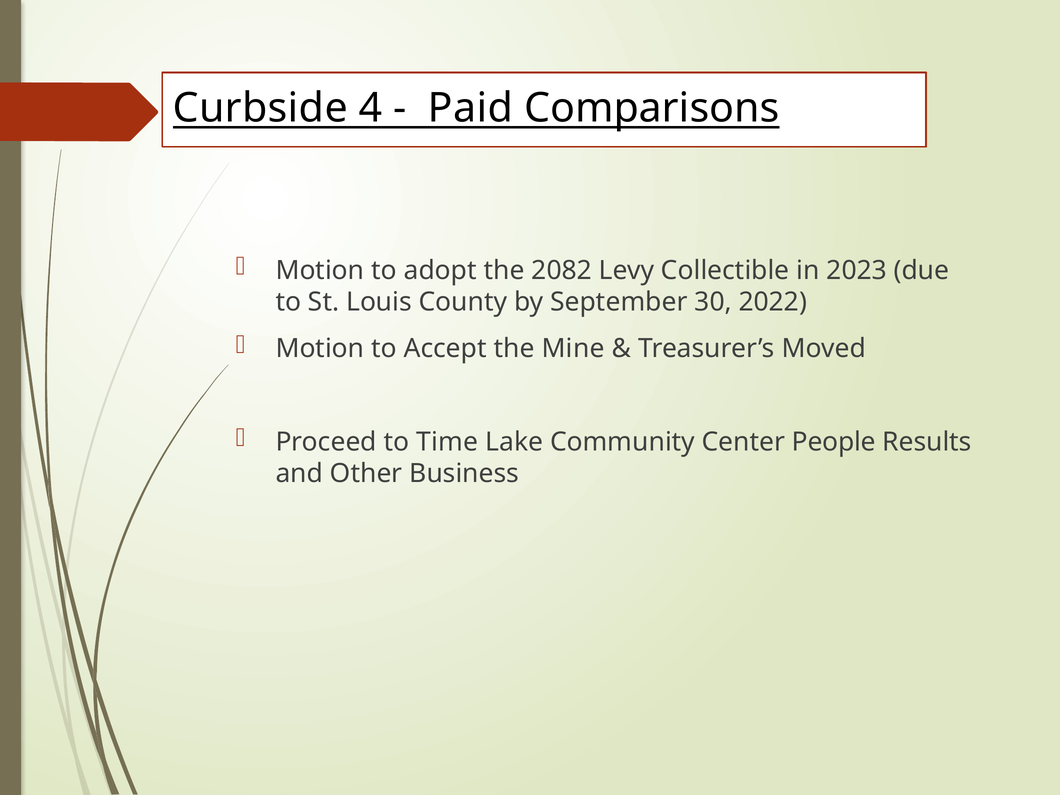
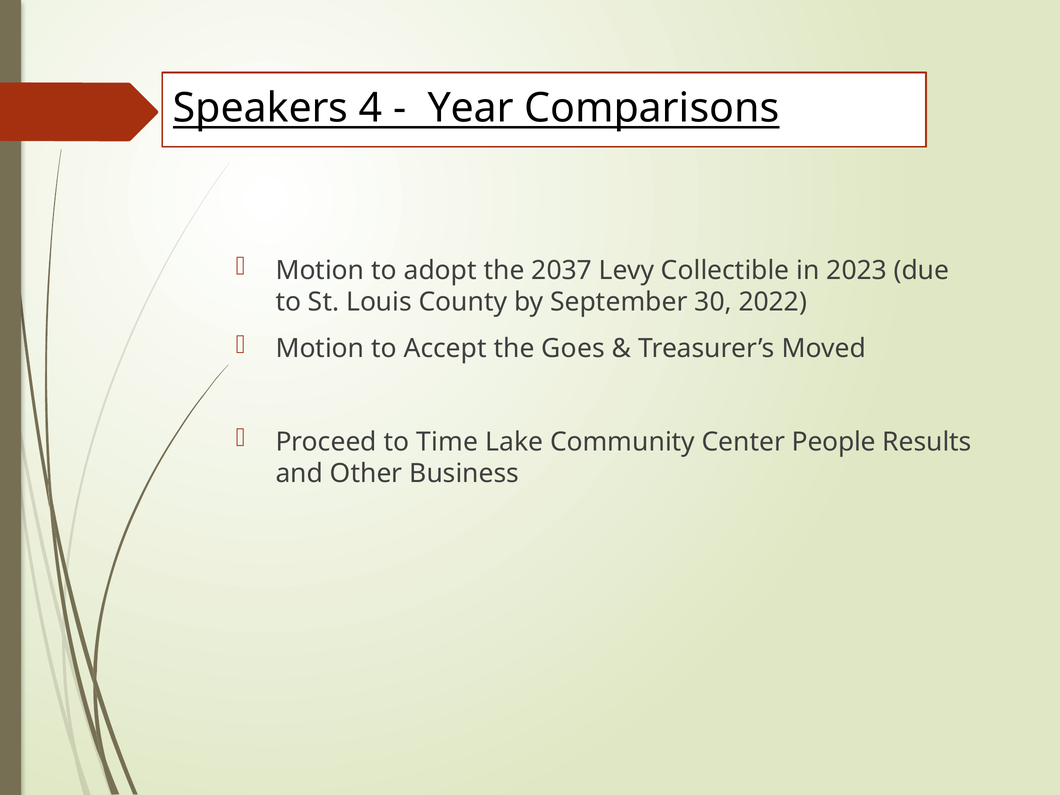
Curbside: Curbside -> Speakers
Paid: Paid -> Year
2082: 2082 -> 2037
Mine: Mine -> Goes
